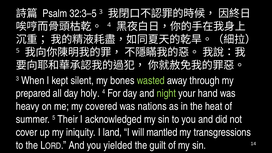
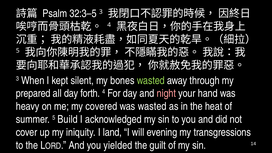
holy: holy -> forth
night colour: light green -> pink
was nations: nations -> wasted
Their: Their -> Build
mantled: mantled -> evening
